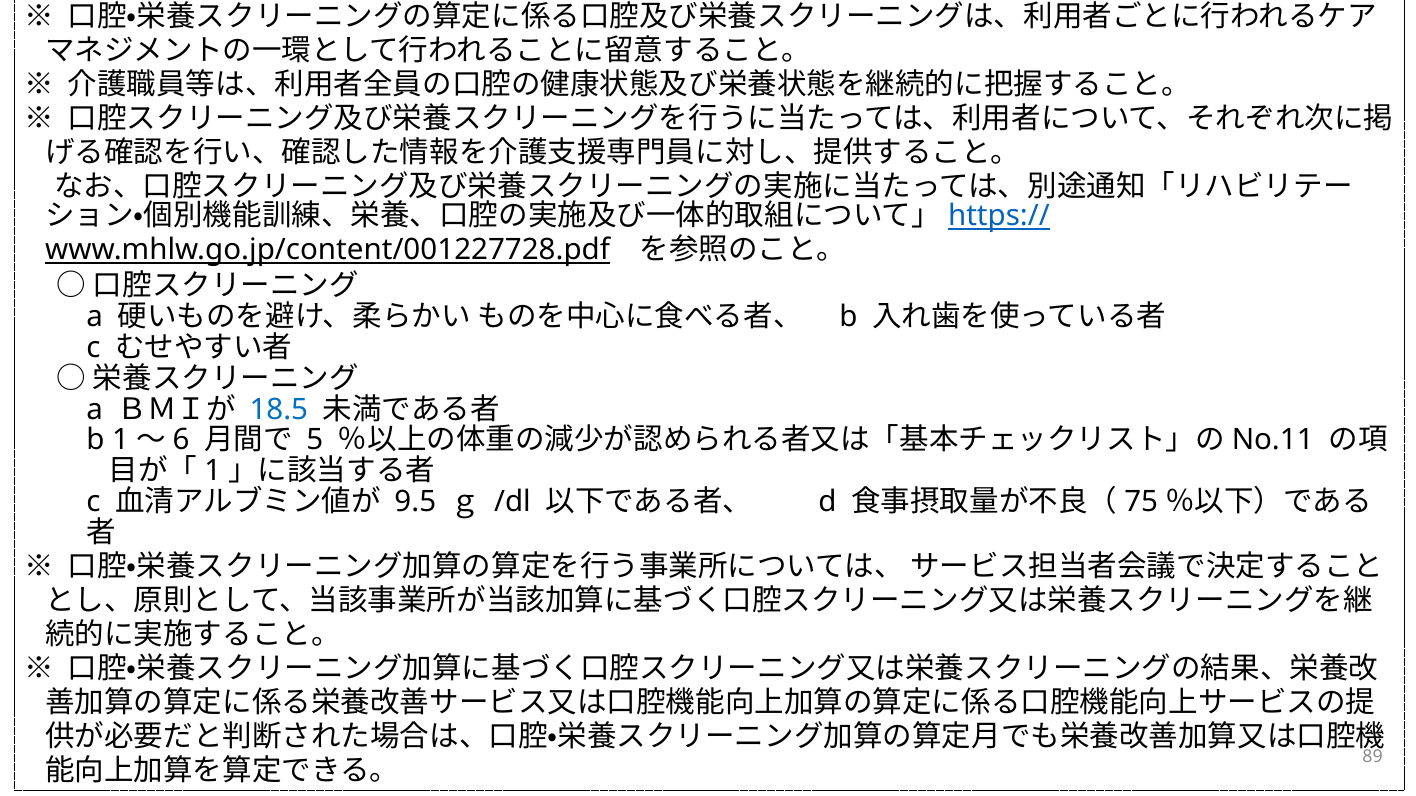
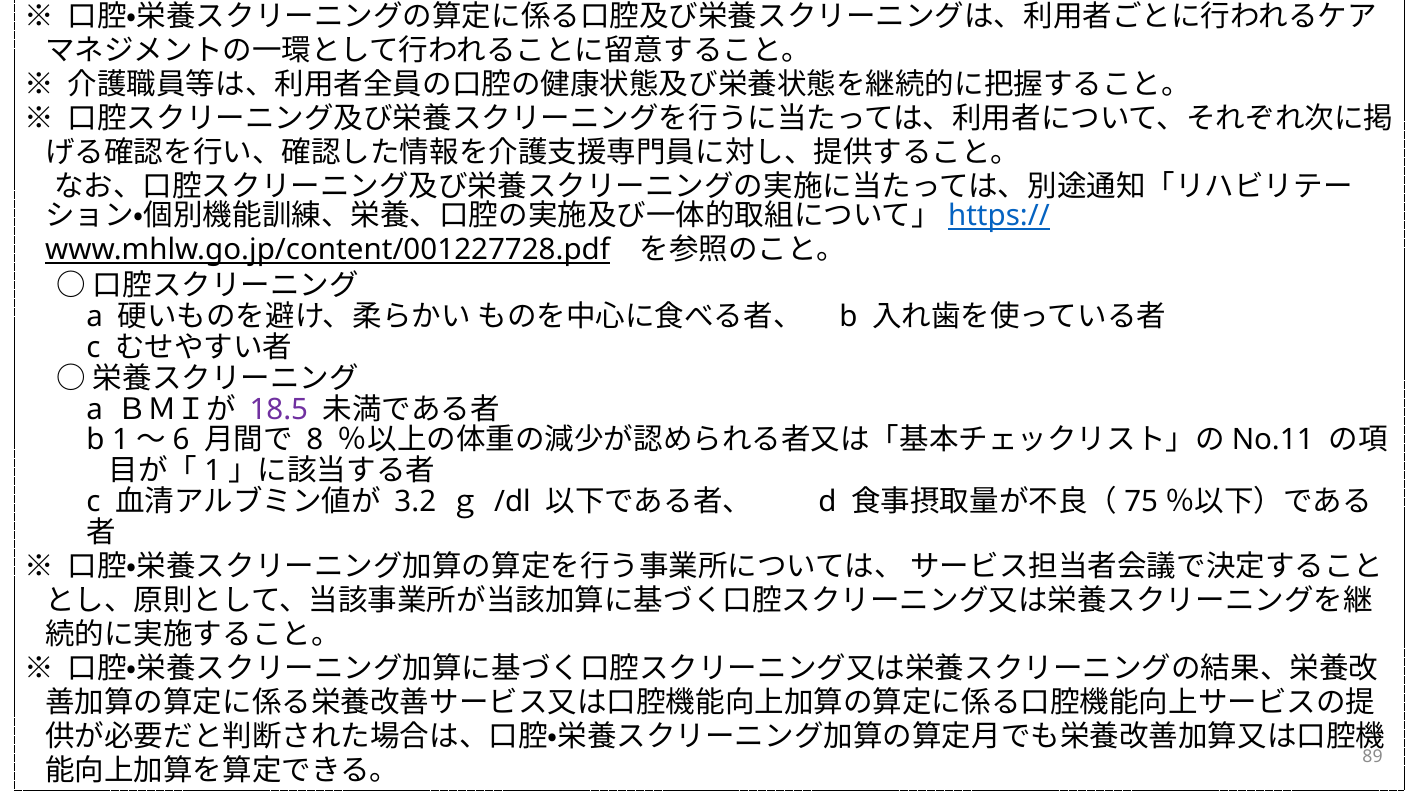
18.5 colour: blue -> purple
5: 5 -> 8
9.5: 9.5 -> 3.2
